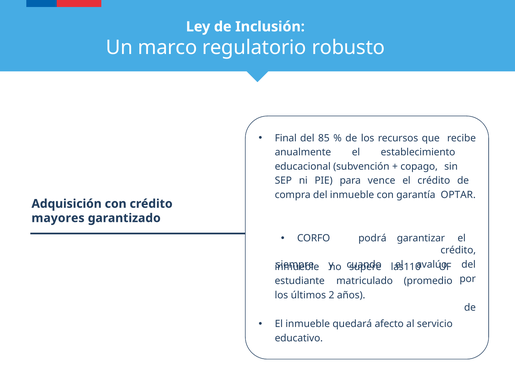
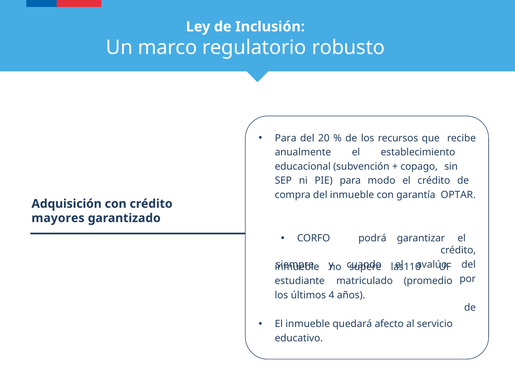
Final at (286, 138): Final -> Para
85: 85 -> 20
vence: vence -> modo
2: 2 -> 4
